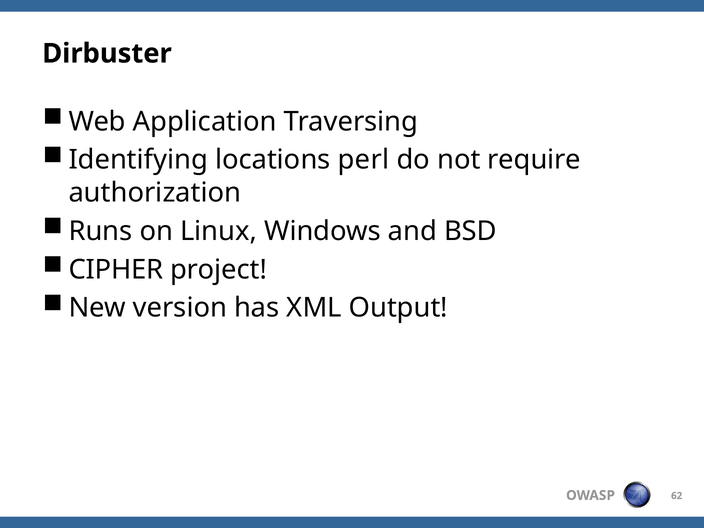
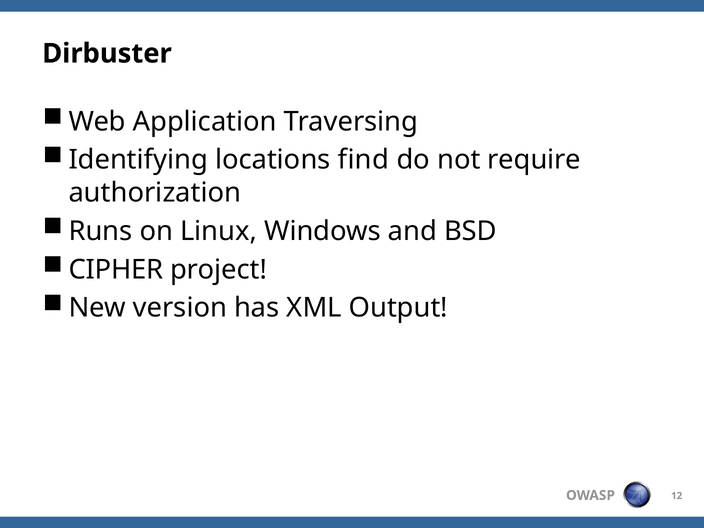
perl: perl -> find
62: 62 -> 12
